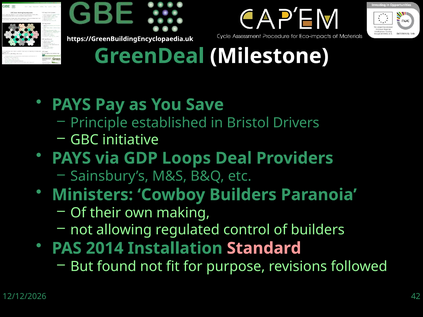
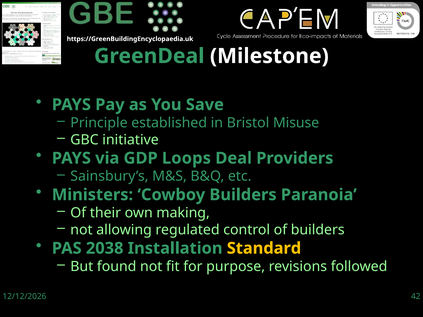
Drivers: Drivers -> Misuse
2014: 2014 -> 2038
Standard colour: pink -> yellow
